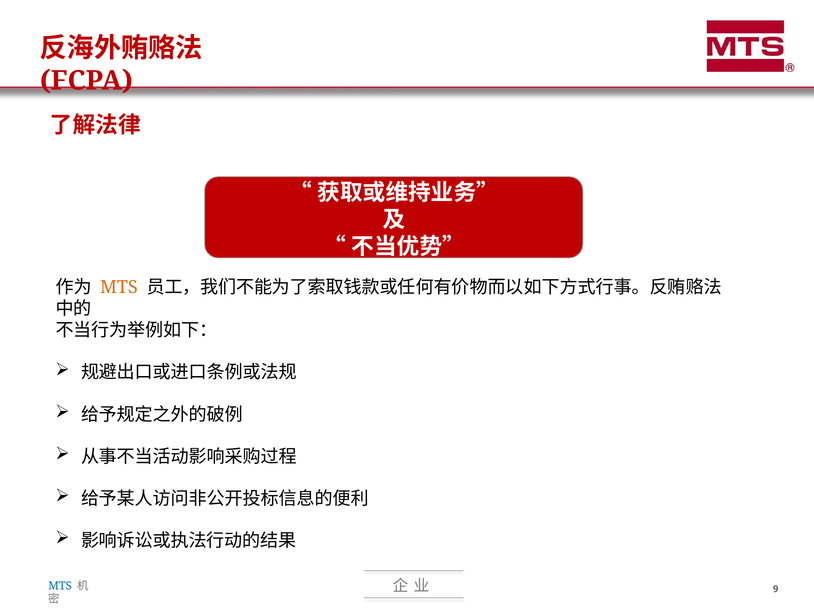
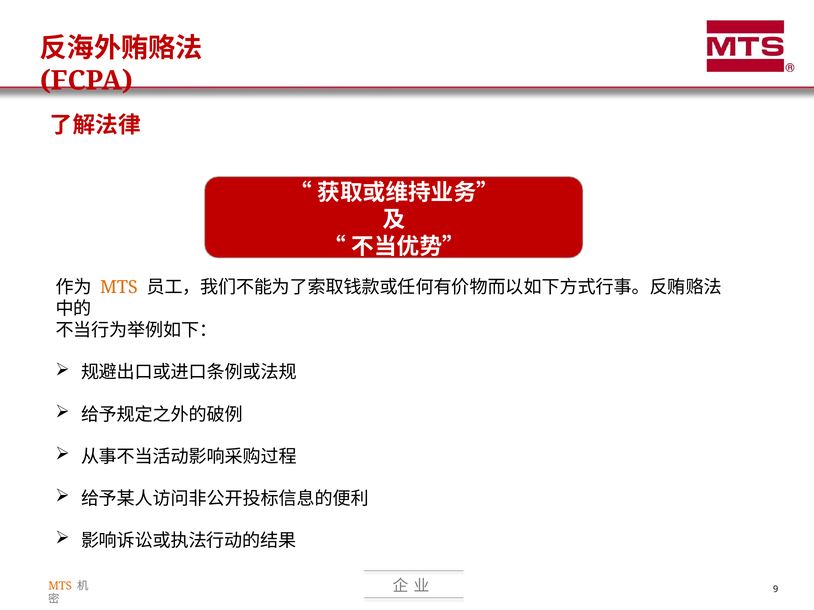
MTS at (60, 586) colour: blue -> orange
